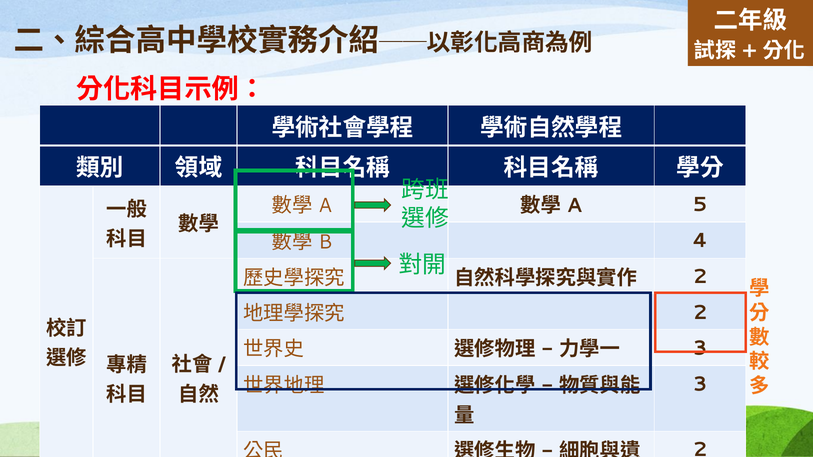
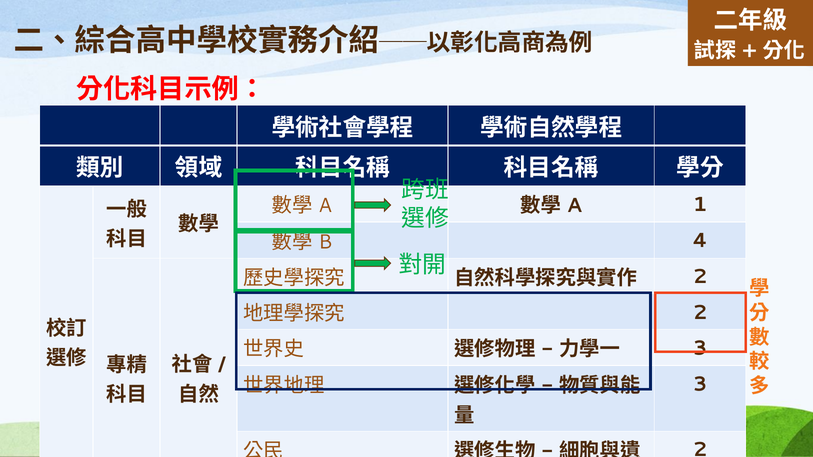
5: 5 -> 1
